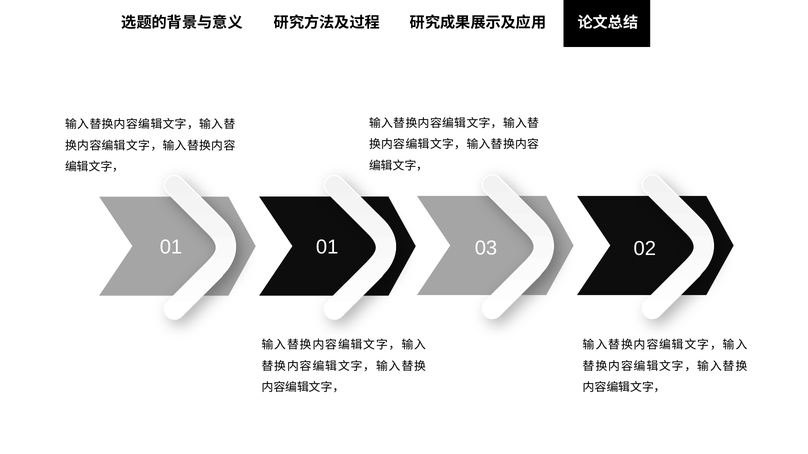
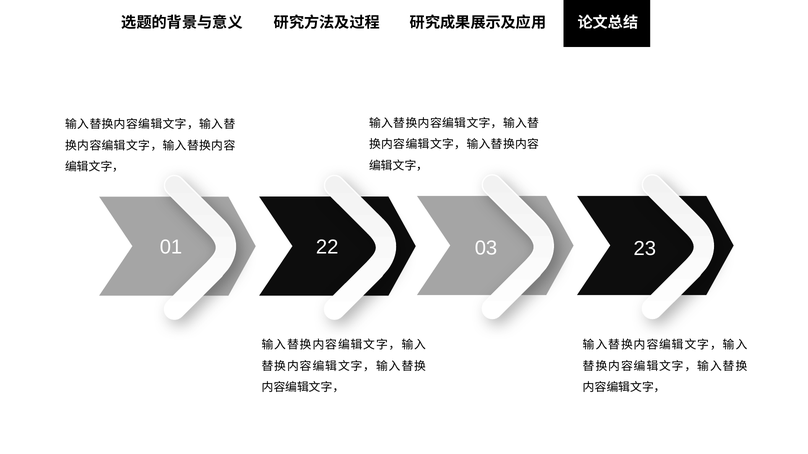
01 01: 01 -> 22
02: 02 -> 23
